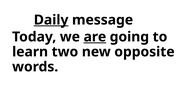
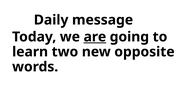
Daily underline: present -> none
